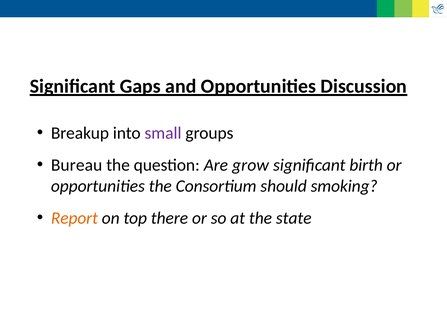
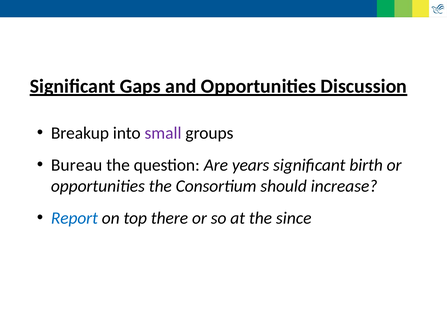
grow: grow -> years
smoking: smoking -> increase
Report colour: orange -> blue
state: state -> since
